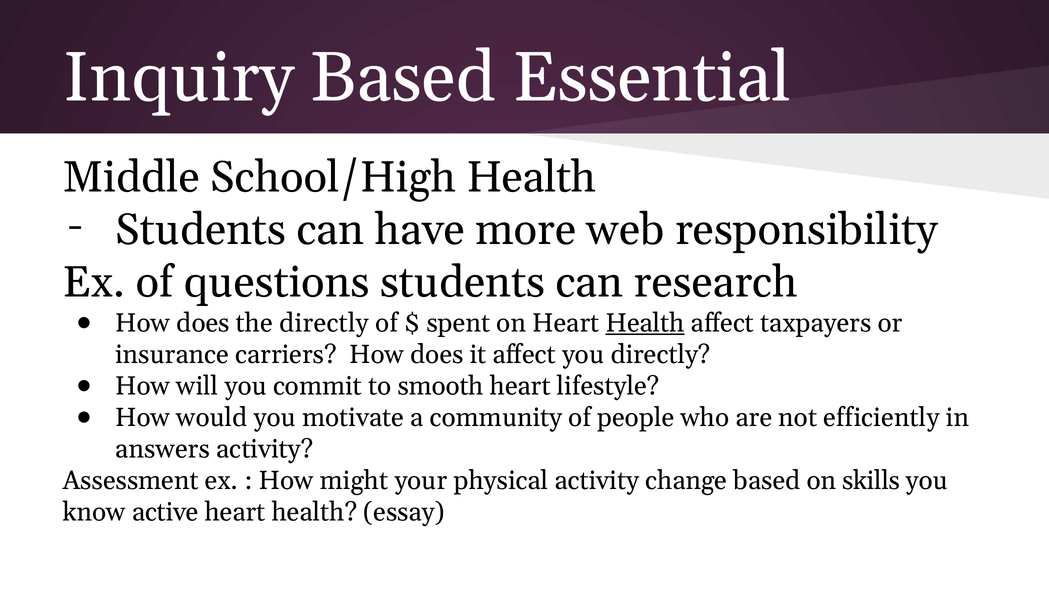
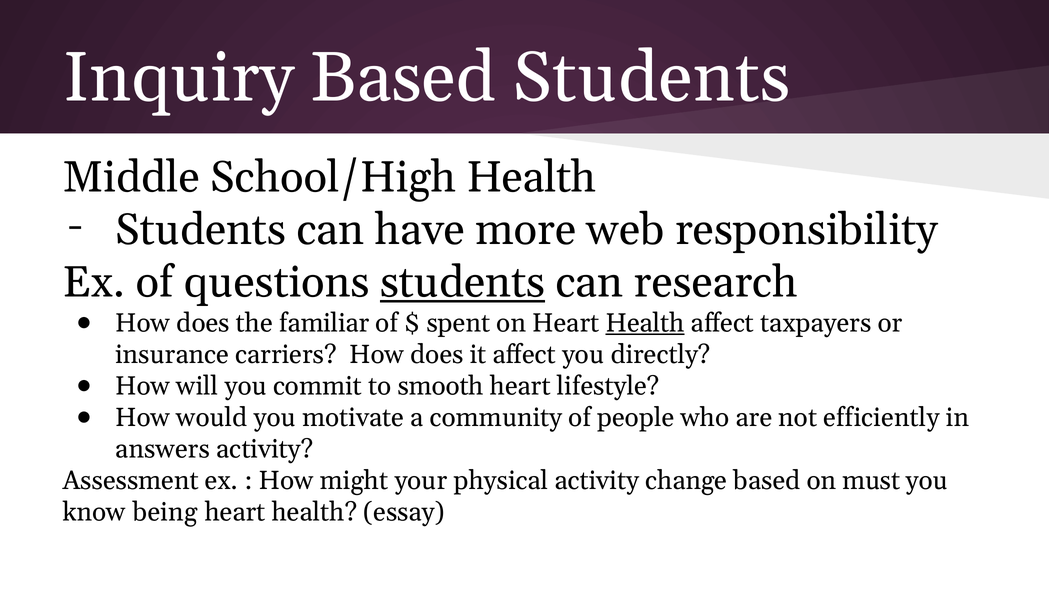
Based Essential: Essential -> Students
students at (463, 282) underline: none -> present
the directly: directly -> familiar
skills: skills -> must
active: active -> being
